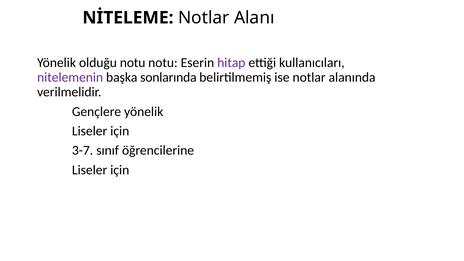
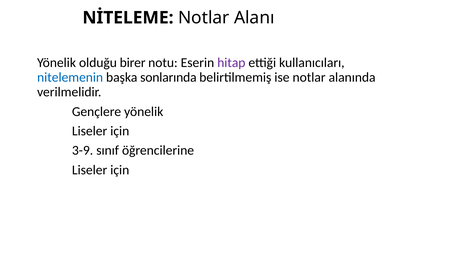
olduğu notu: notu -> birer
nitelemenin colour: purple -> blue
3-7: 3-7 -> 3-9
